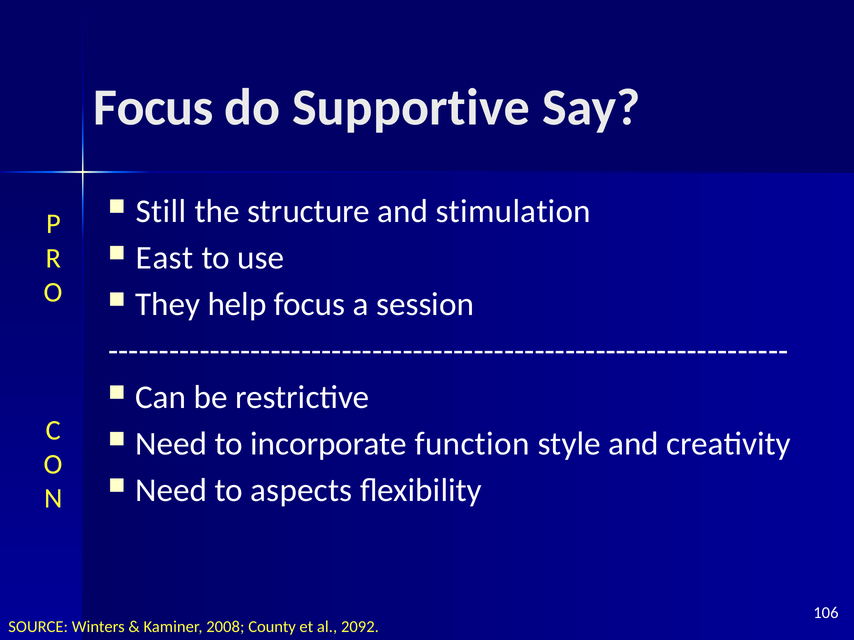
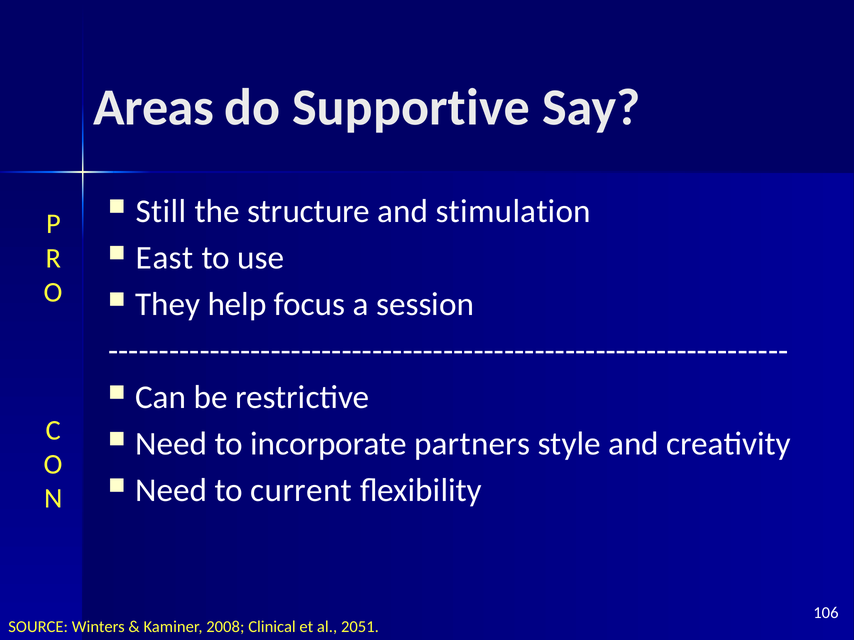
Focus at (154, 108): Focus -> Areas
function: function -> partners
aspects: aspects -> current
County: County -> Clinical
2092: 2092 -> 2051
